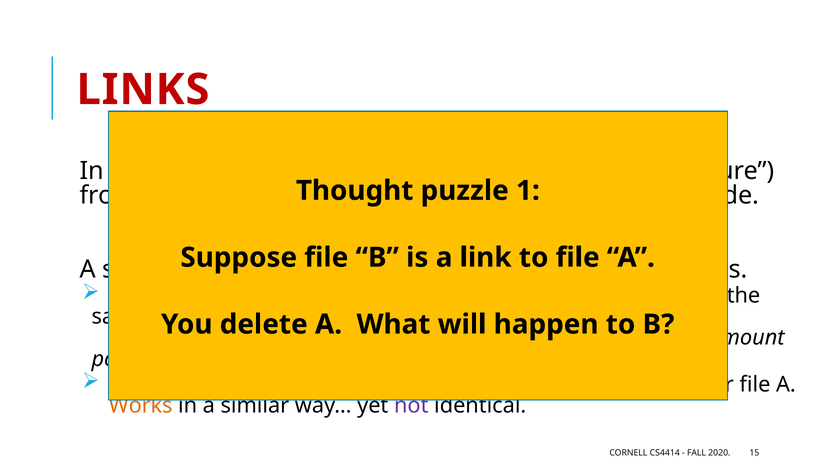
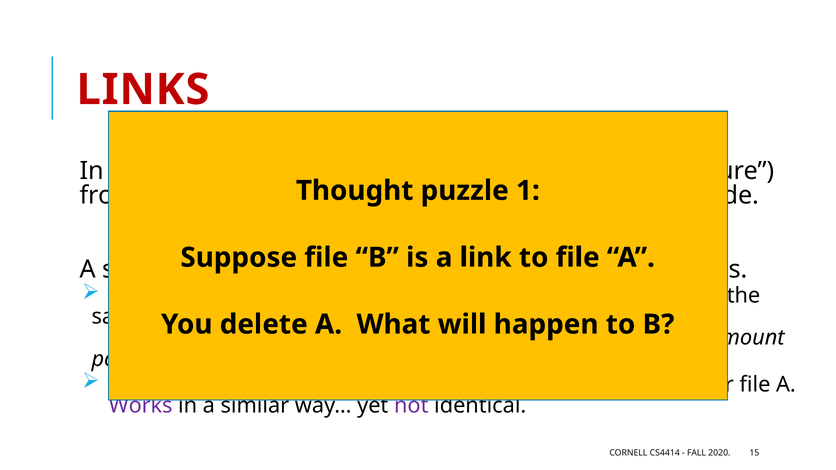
Works at (141, 406) colour: orange -> purple
